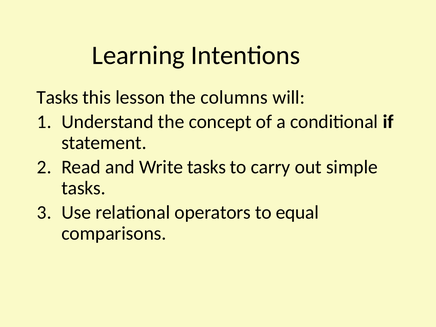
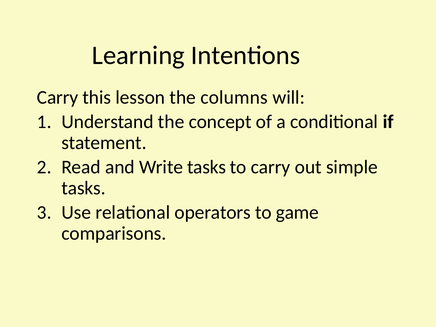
Tasks at (58, 97): Tasks -> Carry
equal: equal -> game
